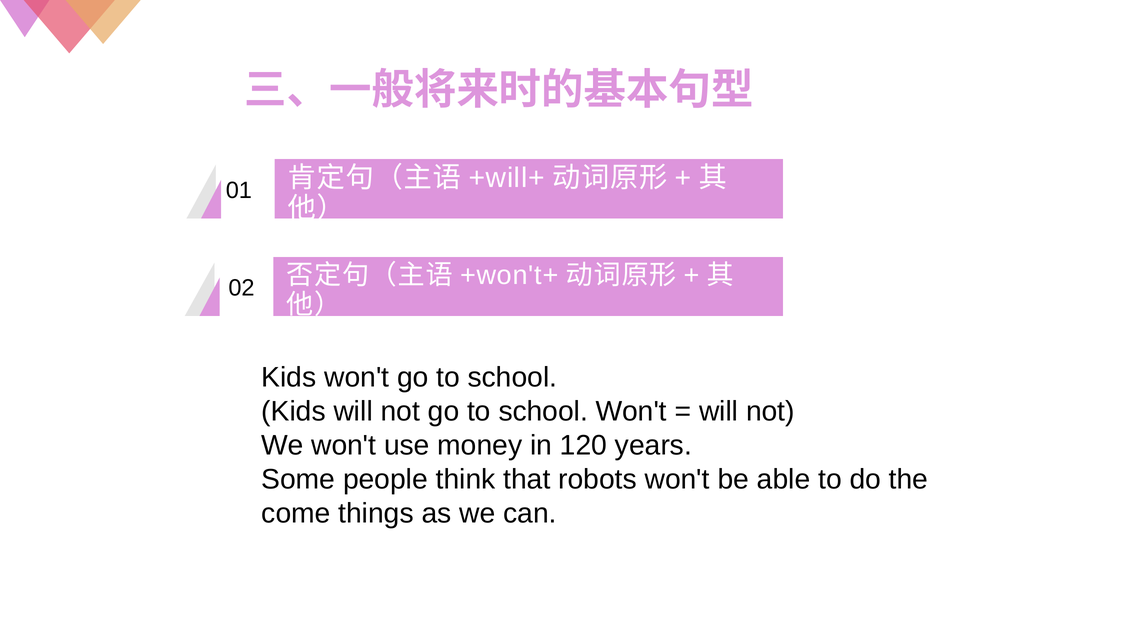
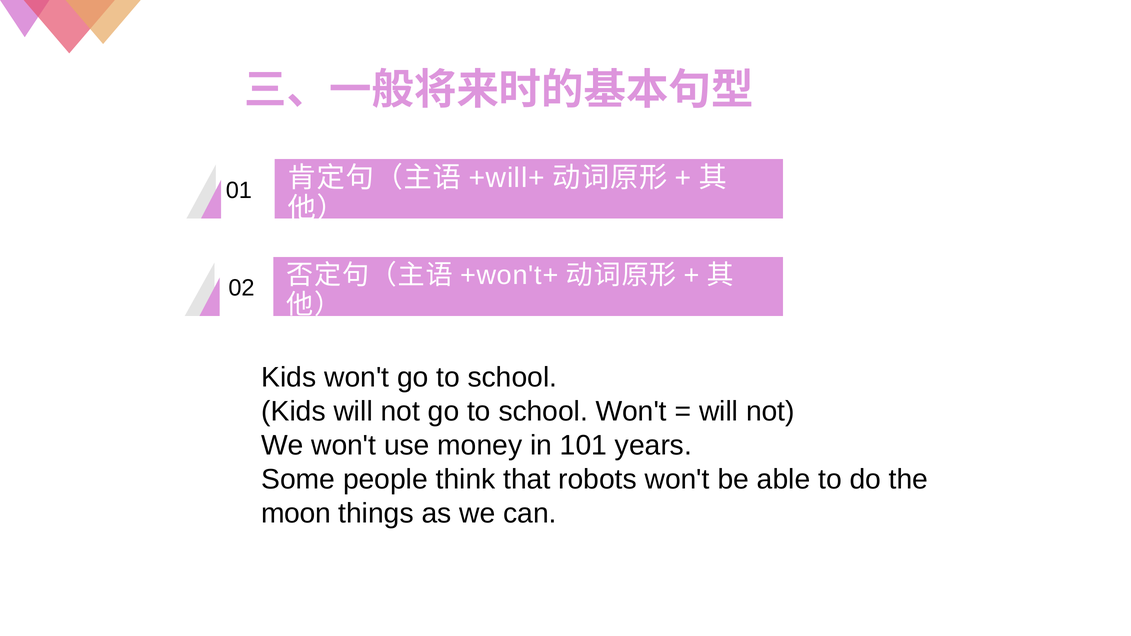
120: 120 -> 101
come: come -> moon
